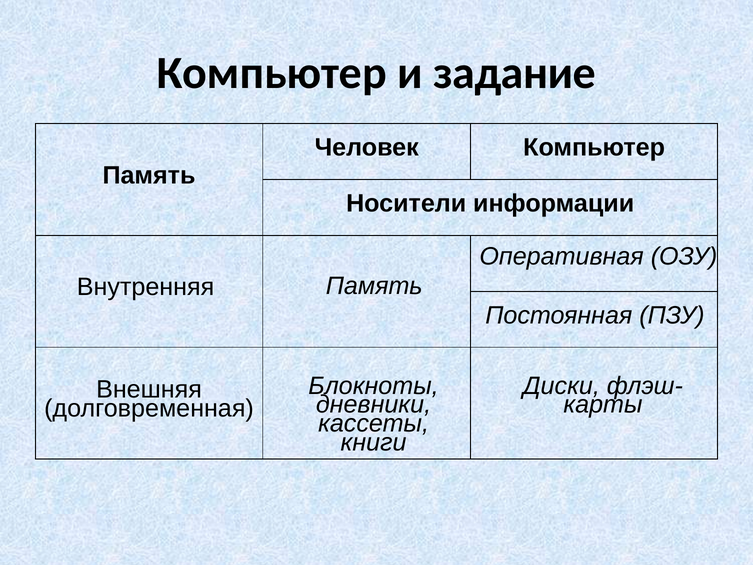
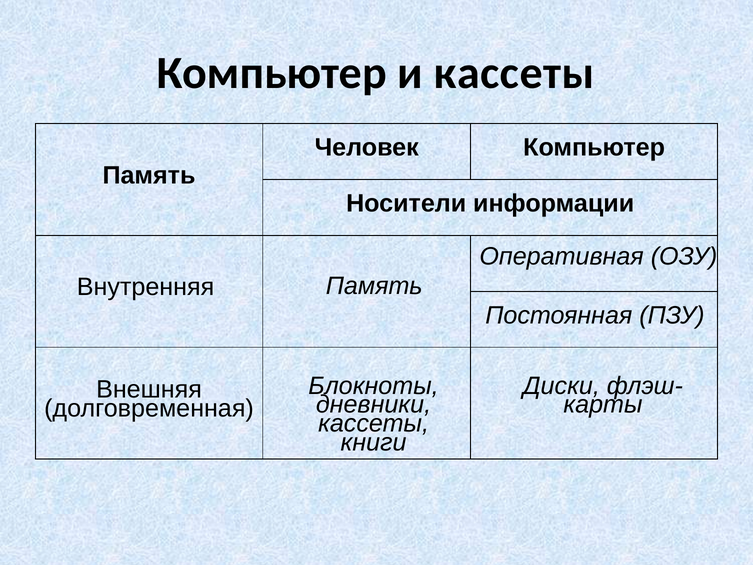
и задание: задание -> кассеты
